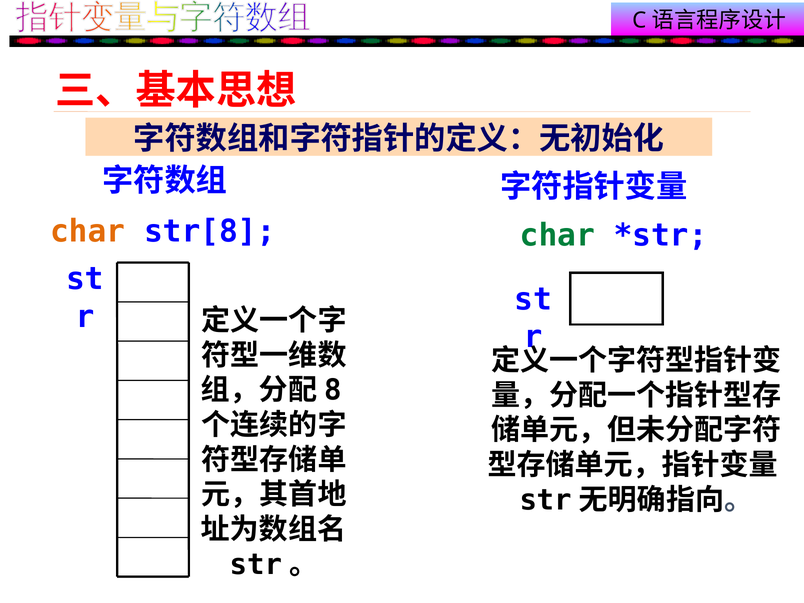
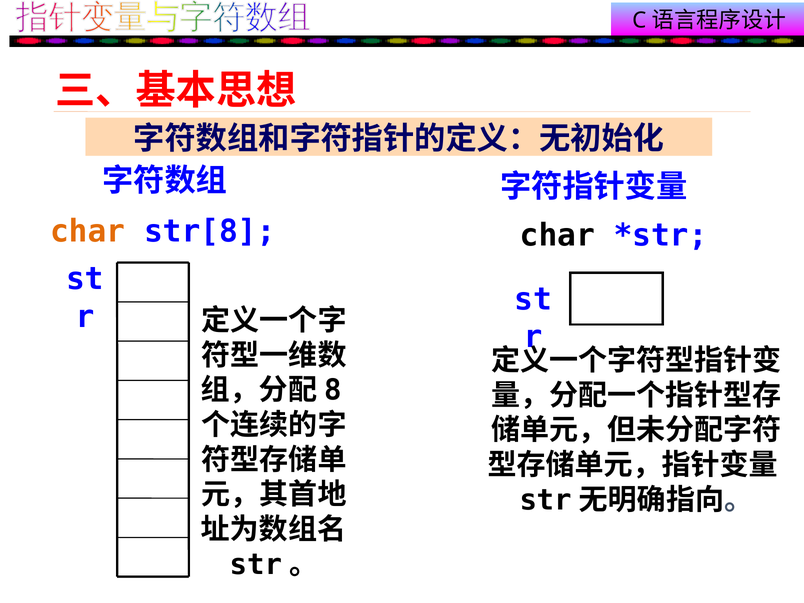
char at (557, 235) colour: green -> black
